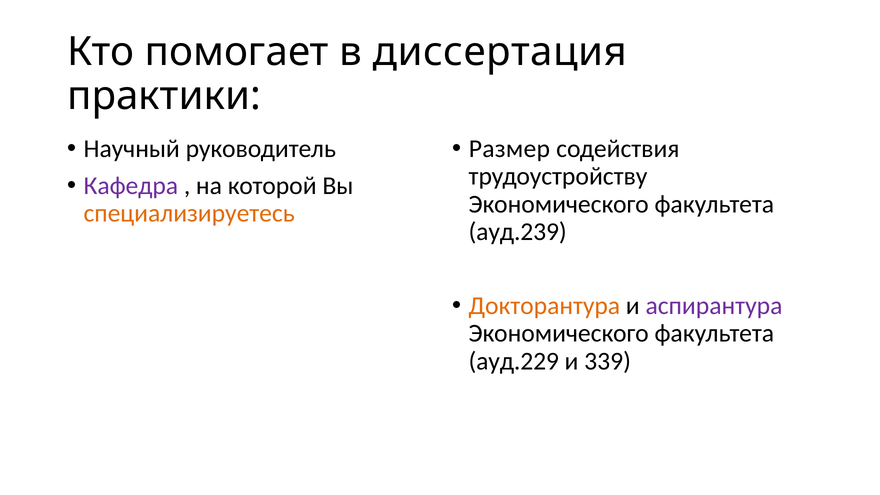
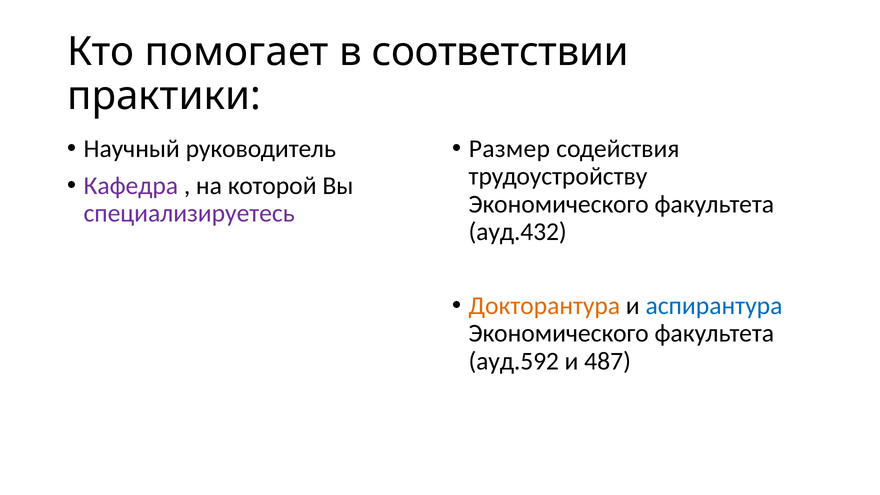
диссертация: диссертация -> соответствии
специализируетесь colour: orange -> purple
ауд.239: ауд.239 -> ауд.432
аспирантура colour: purple -> blue
ауд.229: ауд.229 -> ауд.592
339: 339 -> 487
